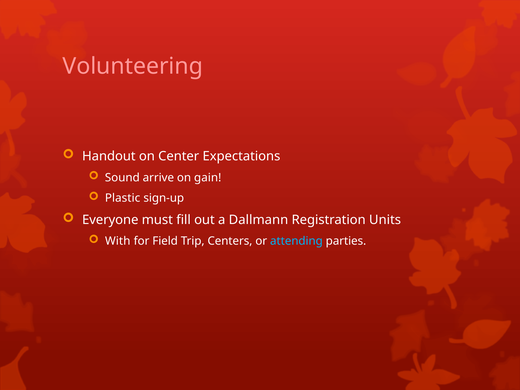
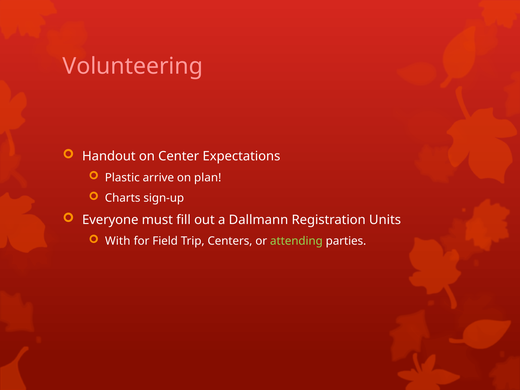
Sound: Sound -> Plastic
gain: gain -> plan
Plastic: Plastic -> Charts
attending colour: light blue -> light green
